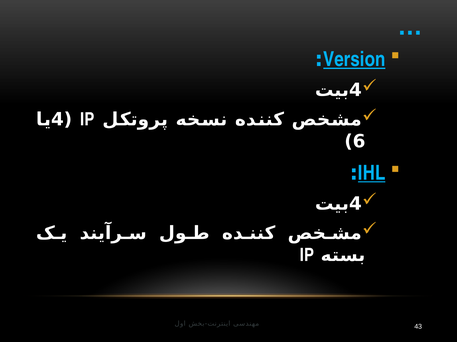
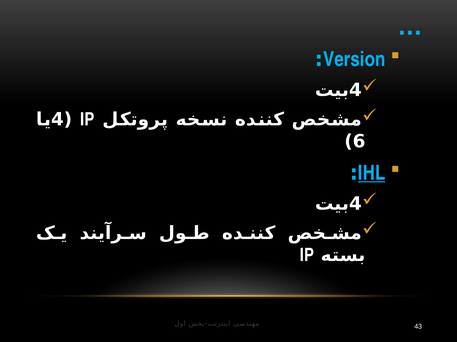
Version underline: present -> none
